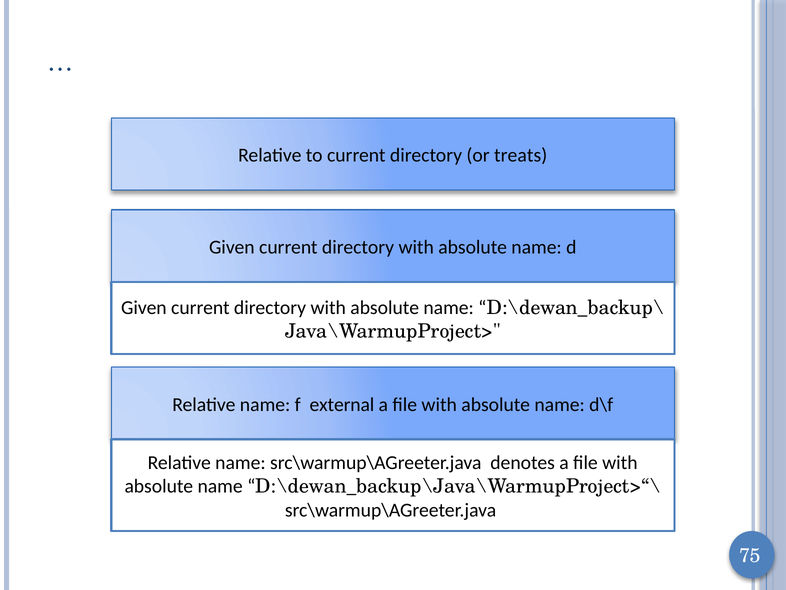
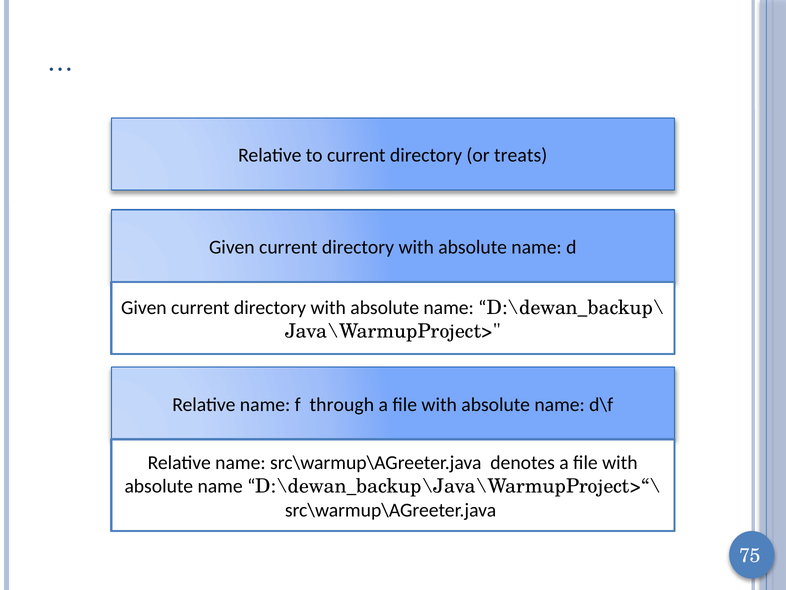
external: external -> through
